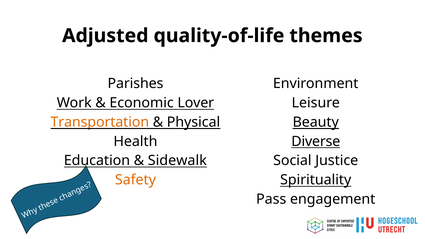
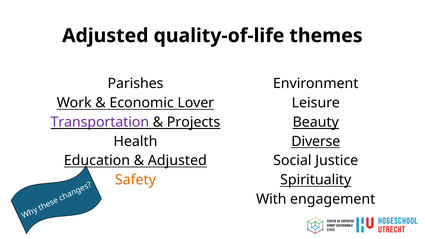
Transportation colour: orange -> purple
Physical: Physical -> Projects
Sidewalk at (177, 161): Sidewalk -> Adjusted
Pass: Pass -> With
